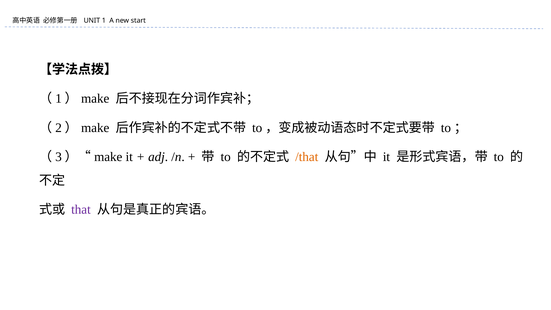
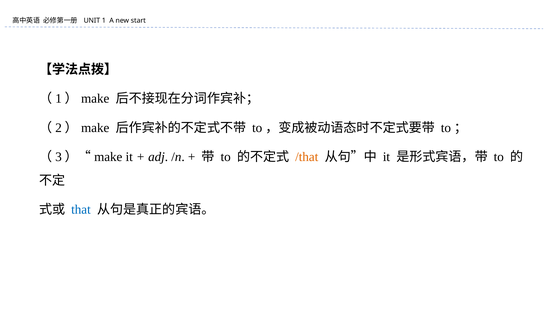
that colour: purple -> blue
